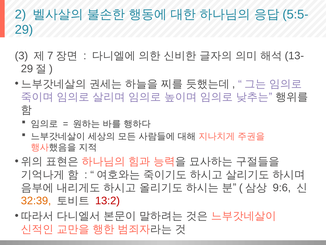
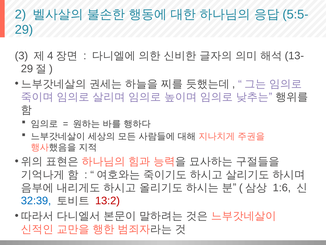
7: 7 -> 4
9:6: 9:6 -> 1:6
32:39 colour: orange -> blue
